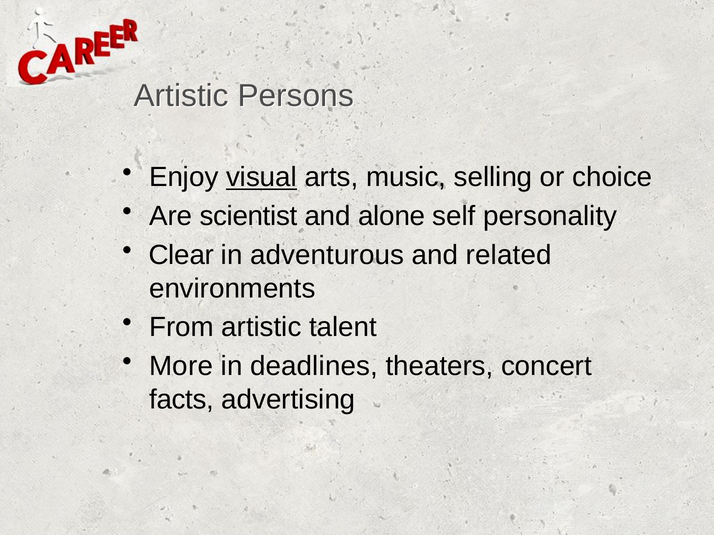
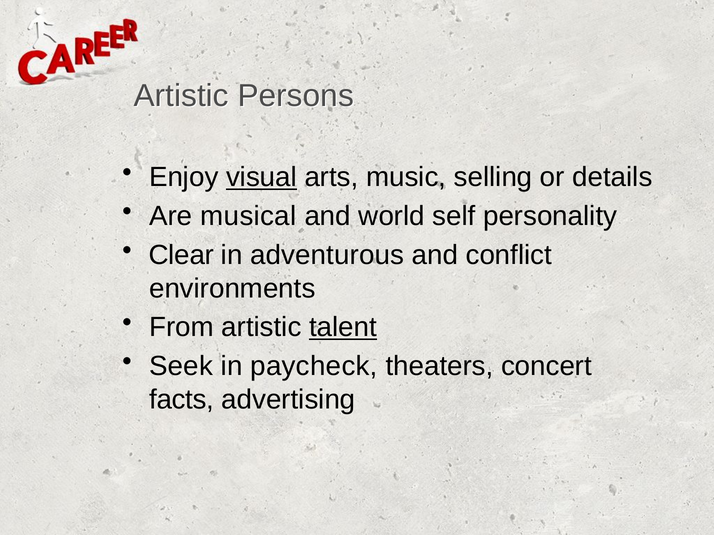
choice: choice -> details
scientist: scientist -> musical
alone: alone -> world
related: related -> conflict
talent underline: none -> present
More: More -> Seek
deadlines: deadlines -> paycheck
